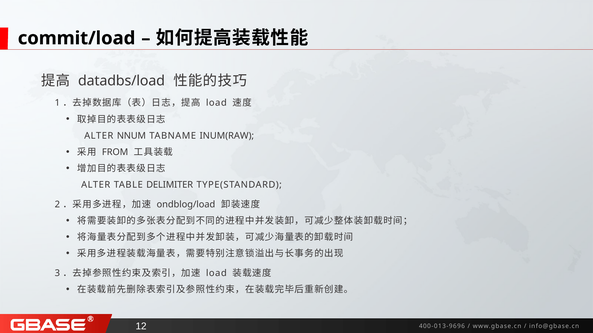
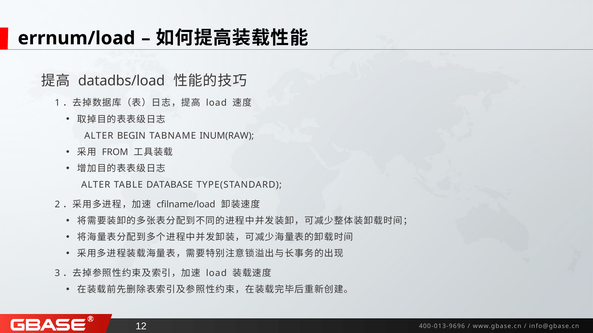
commit/load: commit/load -> errnum/load
NNUM: NNUM -> BEGIN
DELIMITER: DELIMITER -> DATABASE
ondblog/load: ondblog/load -> cfilname/load
